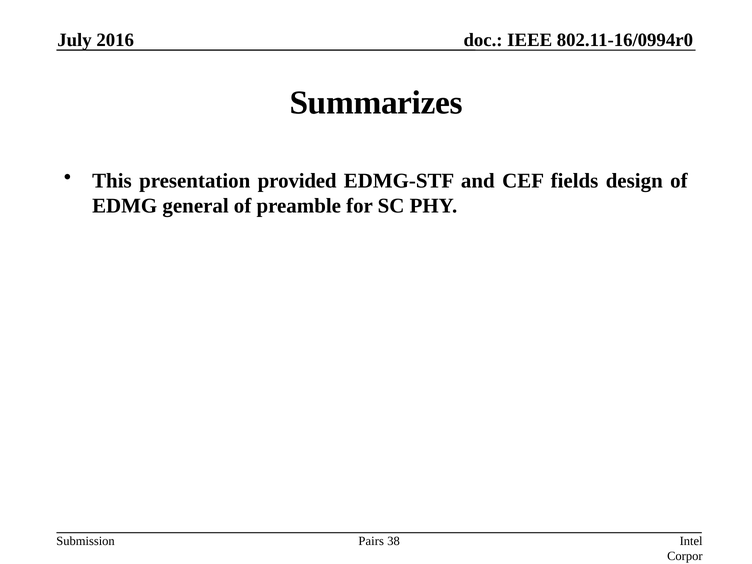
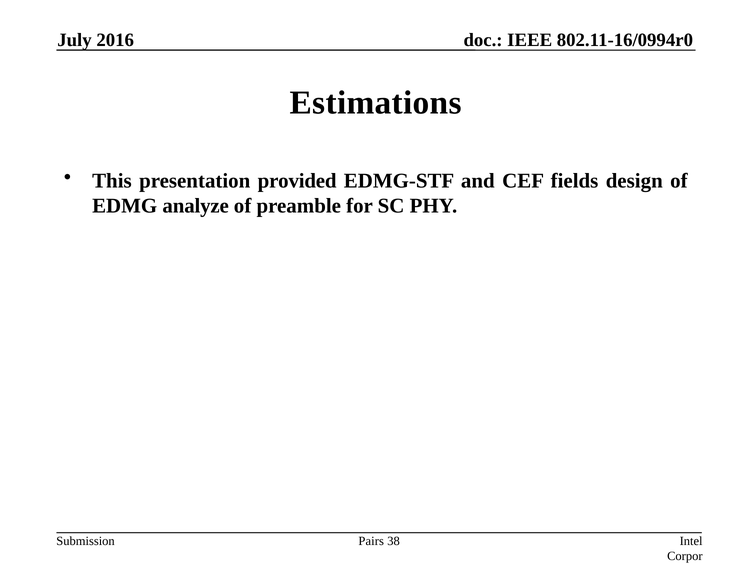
Summarizes: Summarizes -> Estimations
general: general -> analyze
